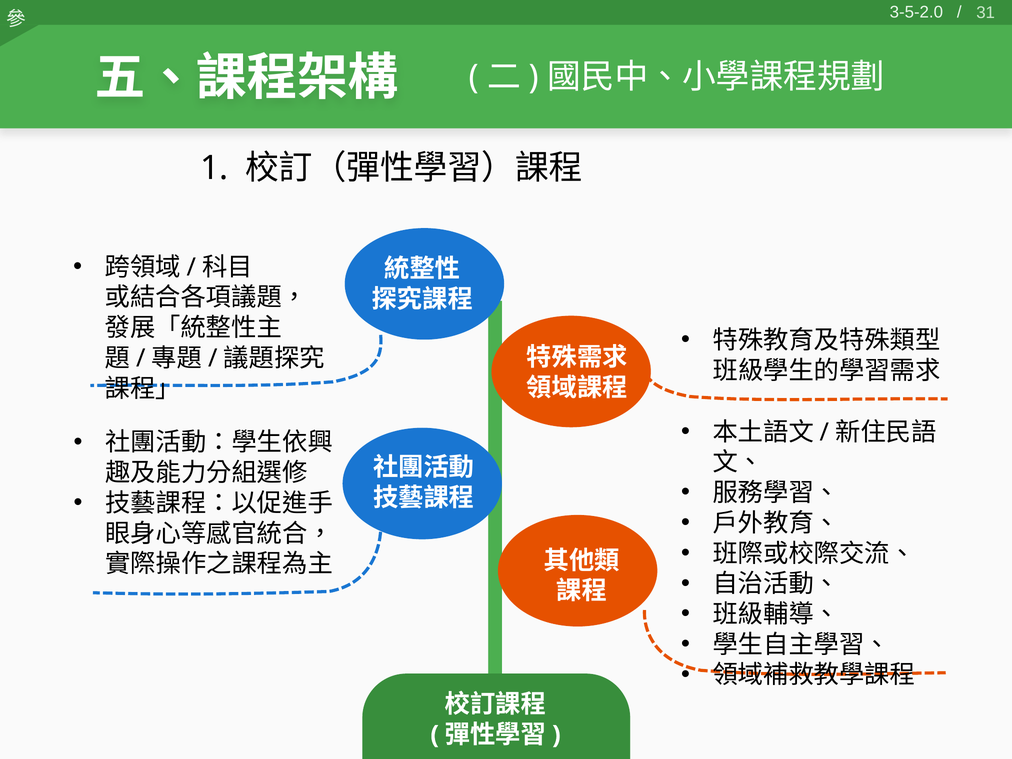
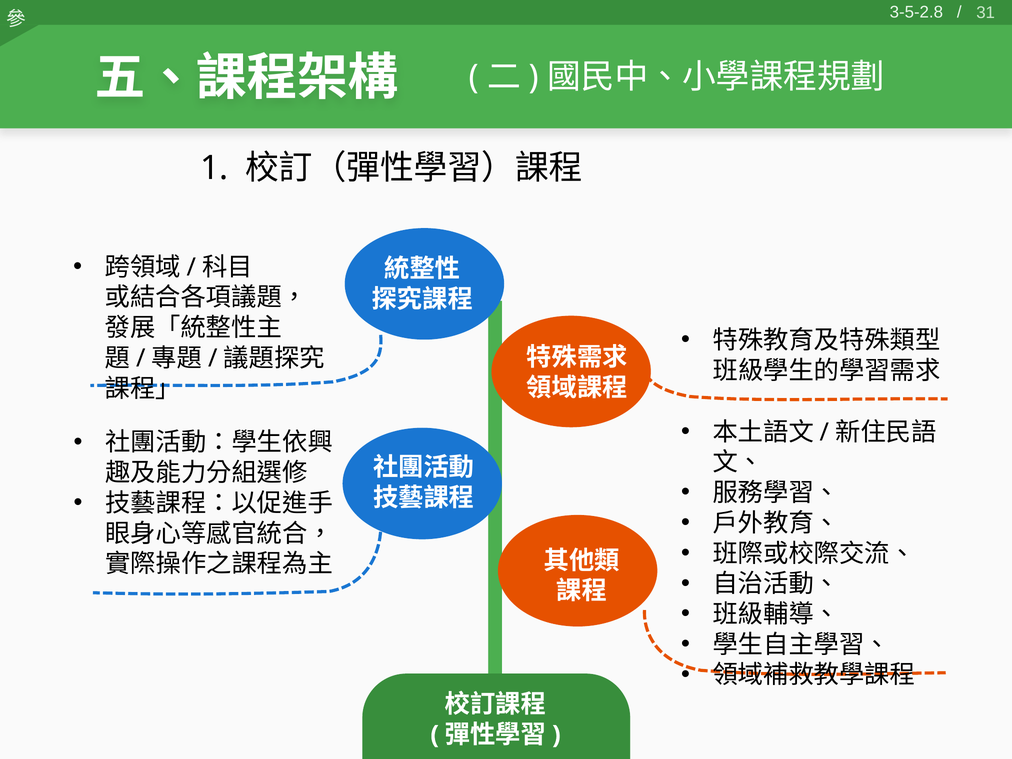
3-5-2.0: 3-5-2.0 -> 3-5-2.8
